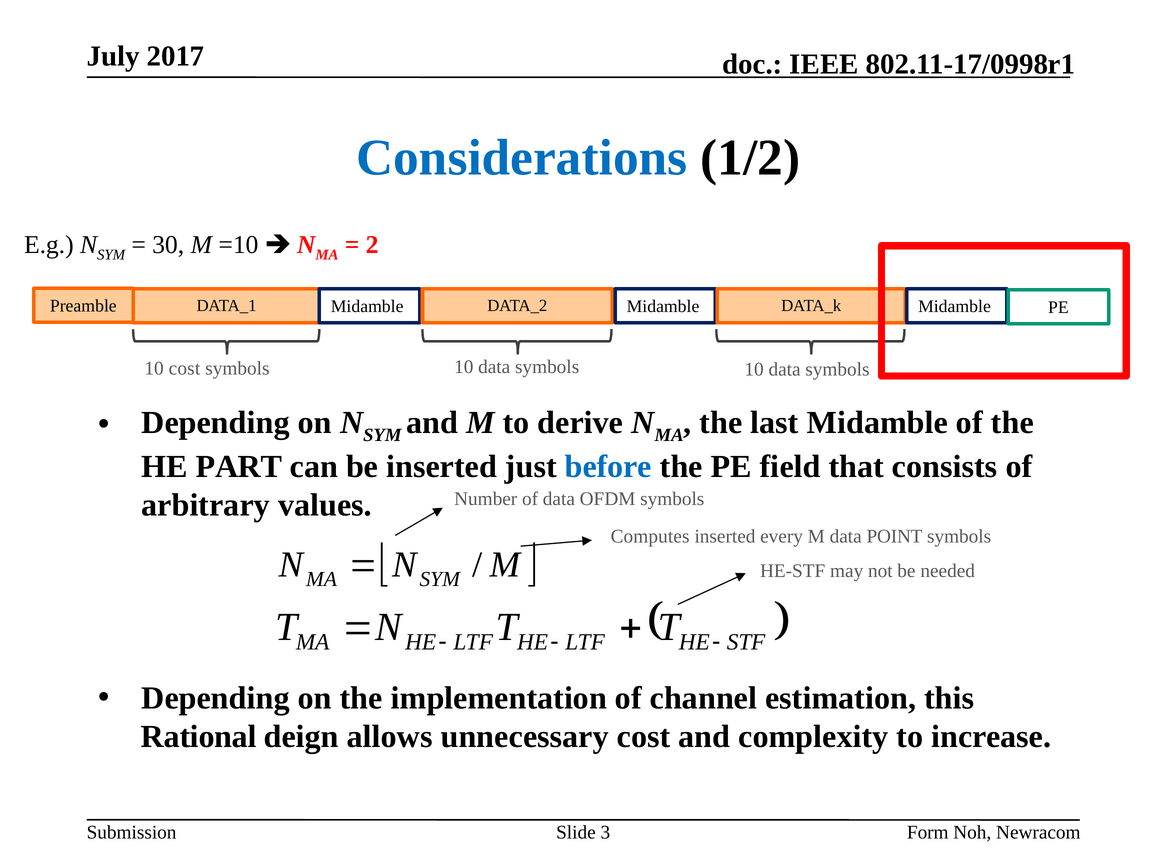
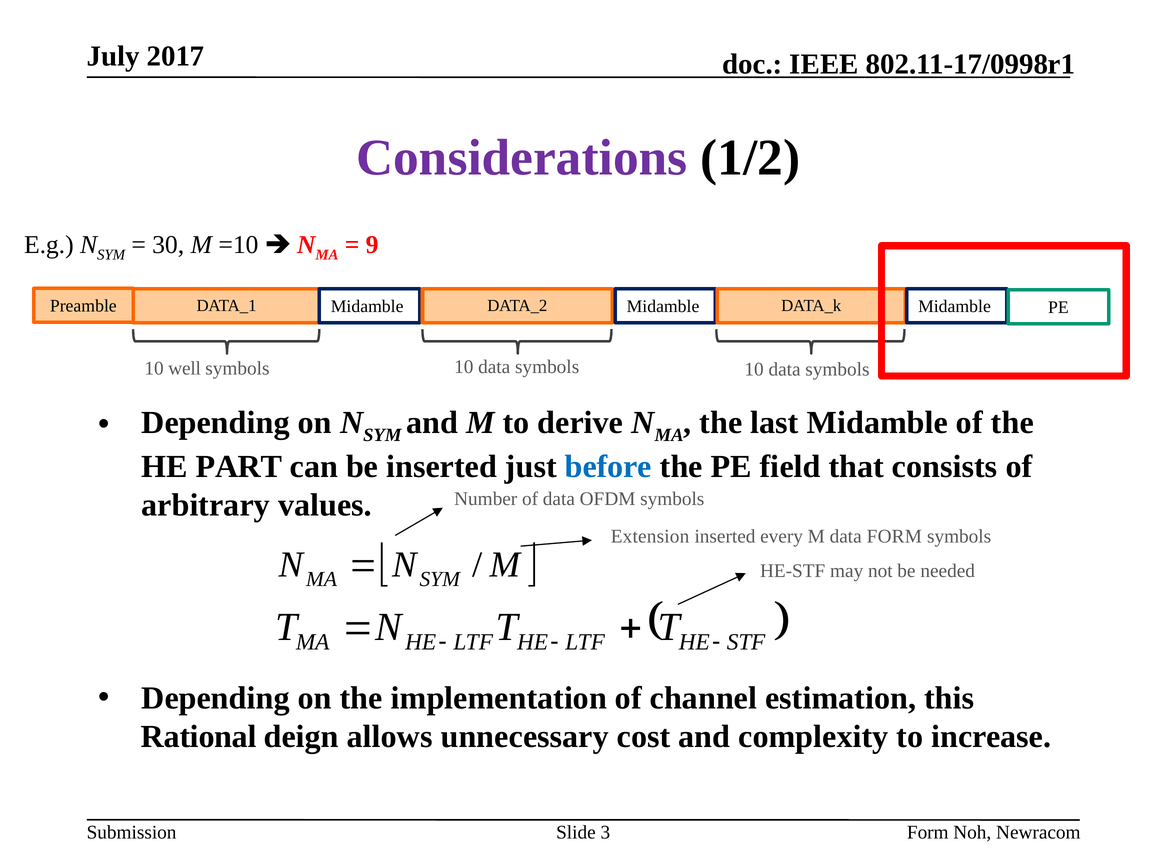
Considerations colour: blue -> purple
2: 2 -> 9
10 cost: cost -> well
Computes: Computes -> Extension
data POINT: POINT -> FORM
